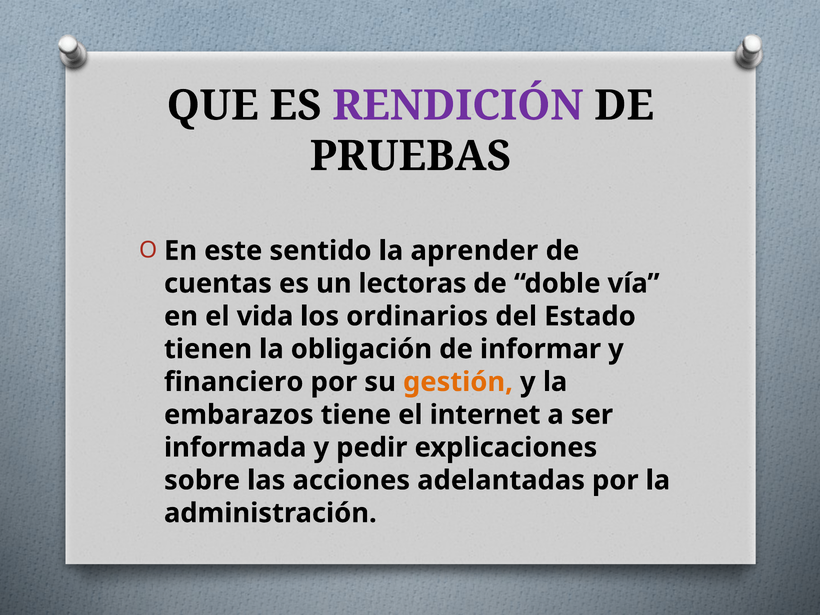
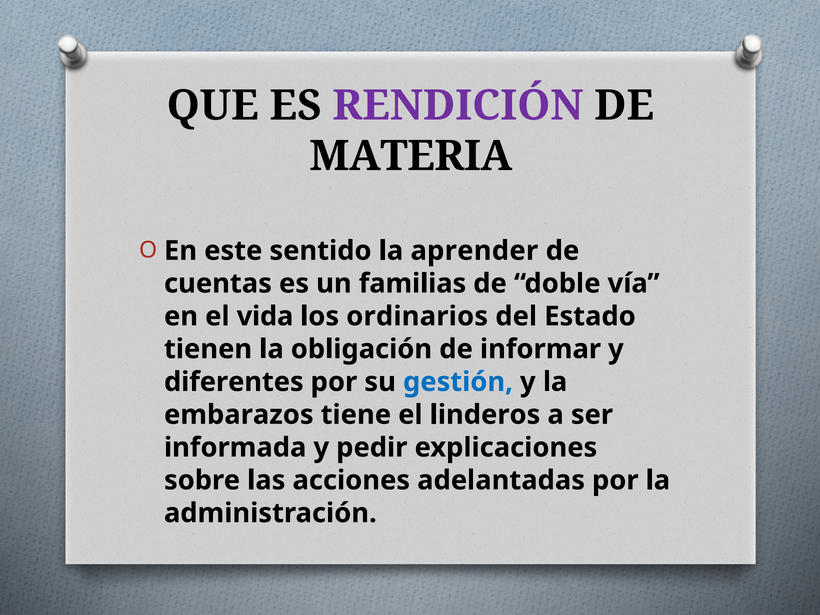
PRUEBAS: PRUEBAS -> MATERIA
lectoras: lectoras -> familias
financiero: financiero -> diferentes
gestión colour: orange -> blue
internet: internet -> linderos
